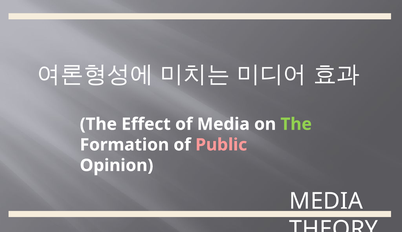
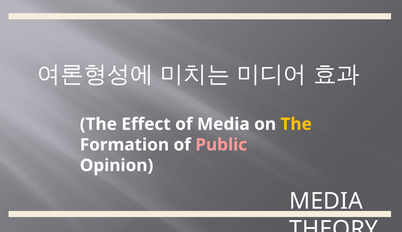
The at (296, 124) colour: light green -> yellow
